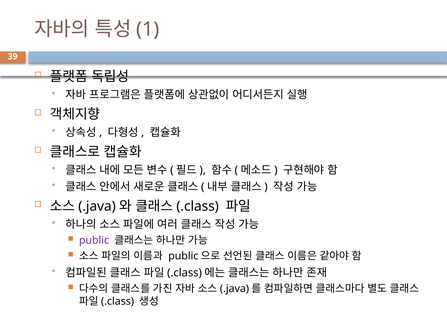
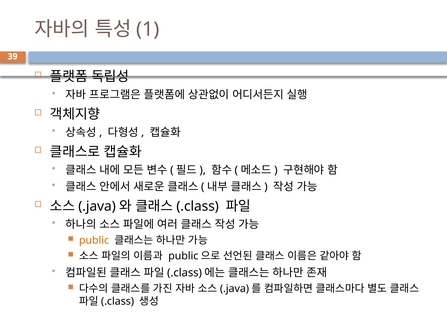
public colour: purple -> orange
